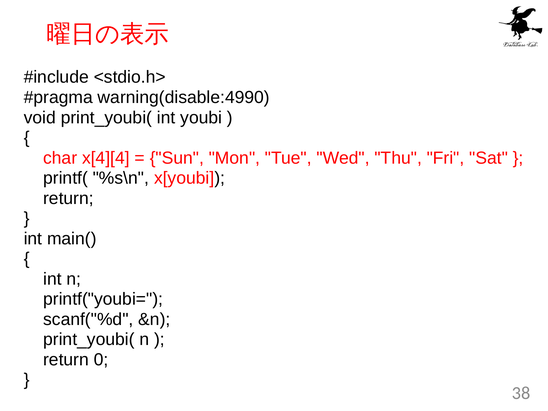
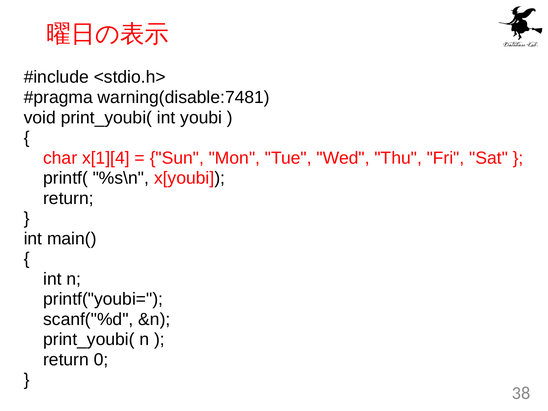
warning(disable:4990: warning(disable:4990 -> warning(disable:7481
x[4][4: x[4][4 -> x[1][4
